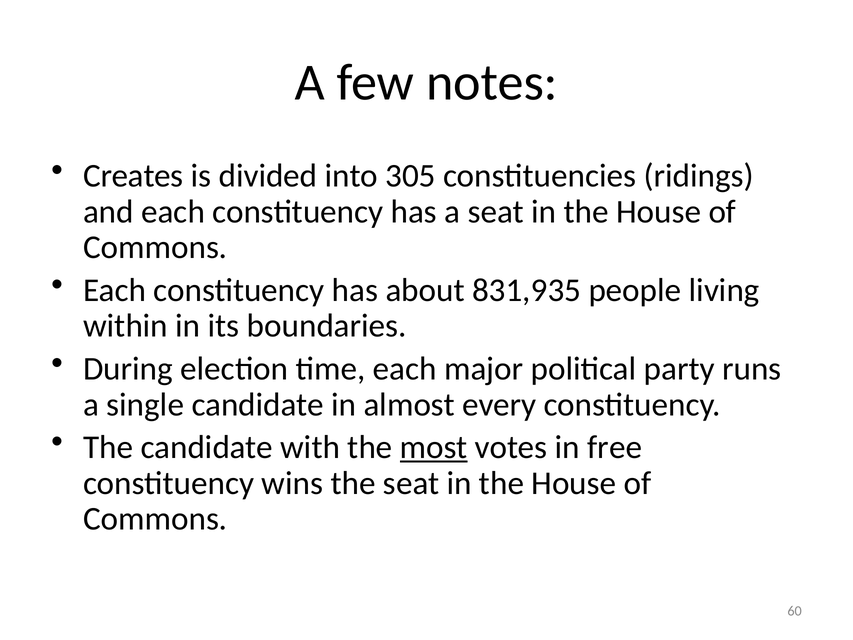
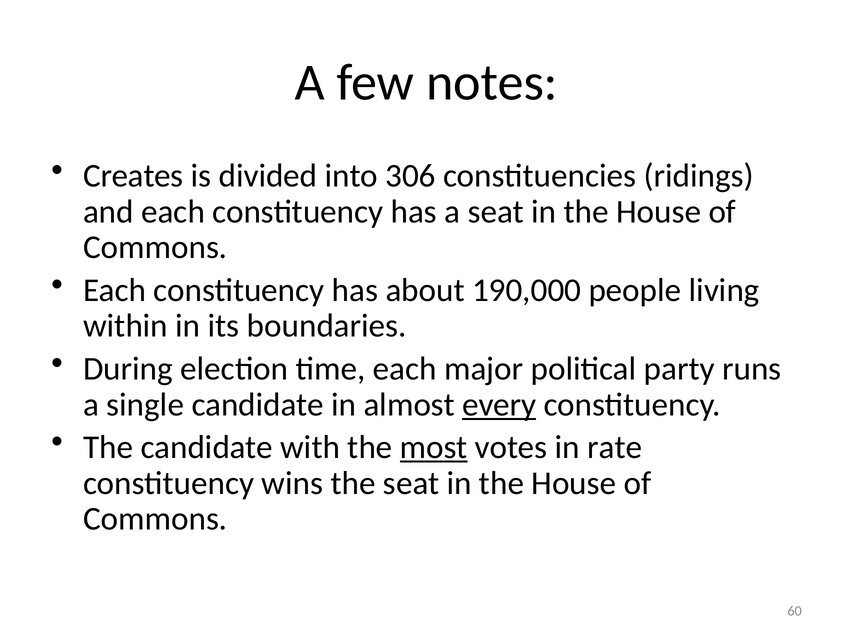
305: 305 -> 306
831,935: 831,935 -> 190,000
every underline: none -> present
free: free -> rate
